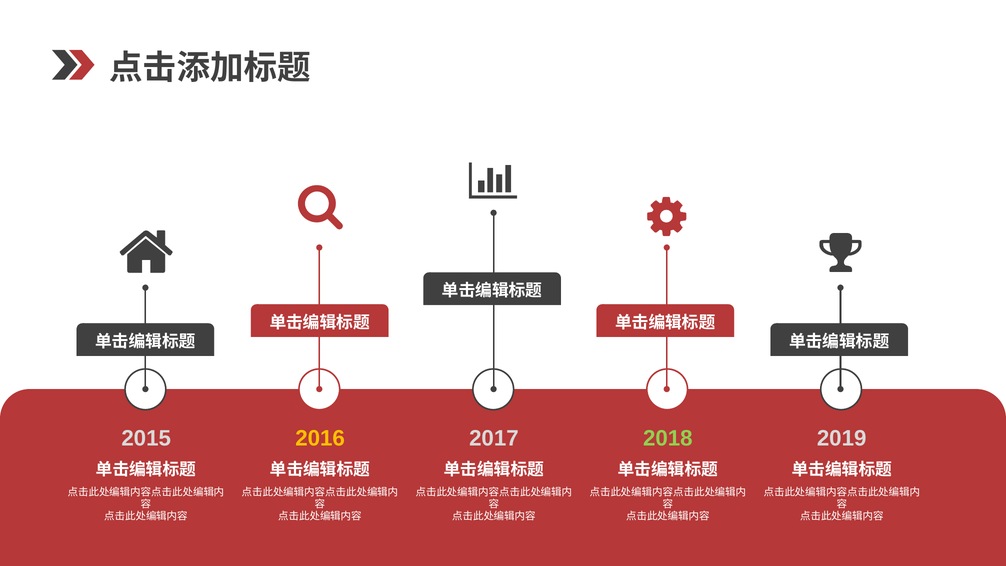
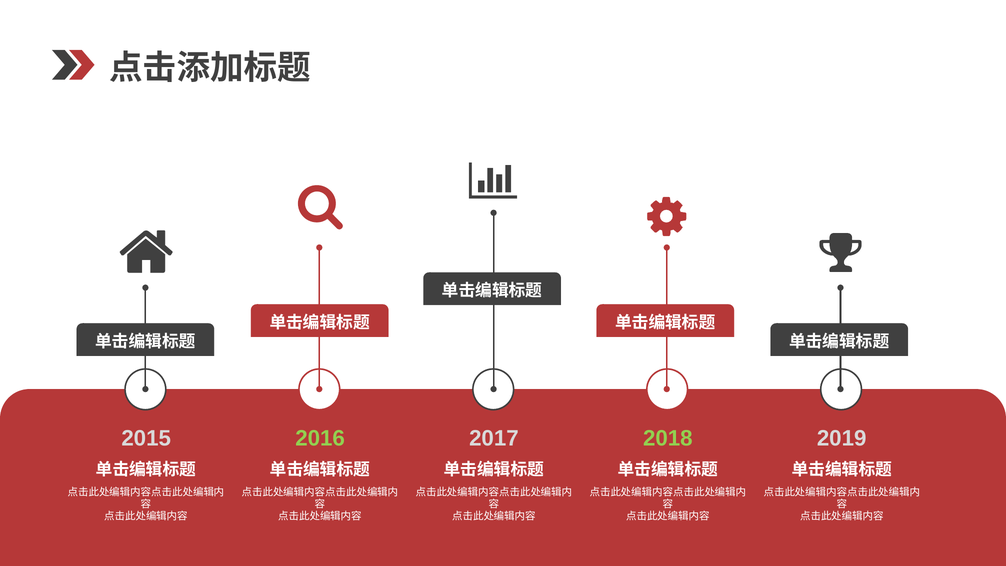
2016 colour: yellow -> light green
